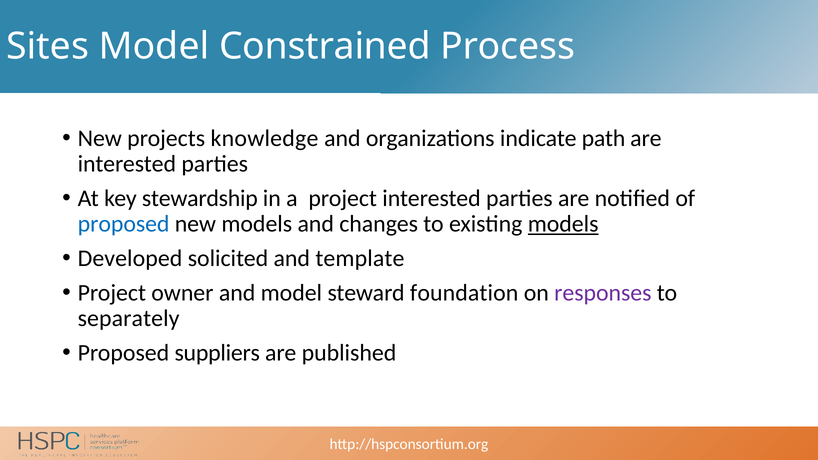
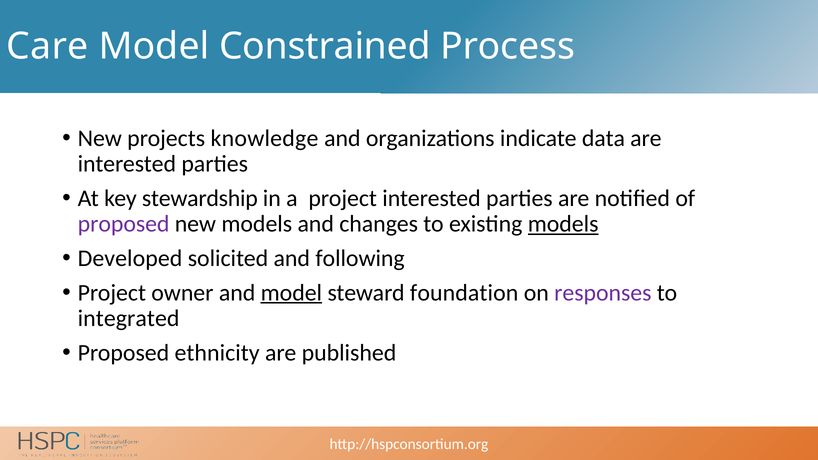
Sites: Sites -> Care
path: path -> data
proposed at (124, 224) colour: blue -> purple
template: template -> following
model at (291, 293) underline: none -> present
separately: separately -> integrated
suppliers: suppliers -> ethnicity
